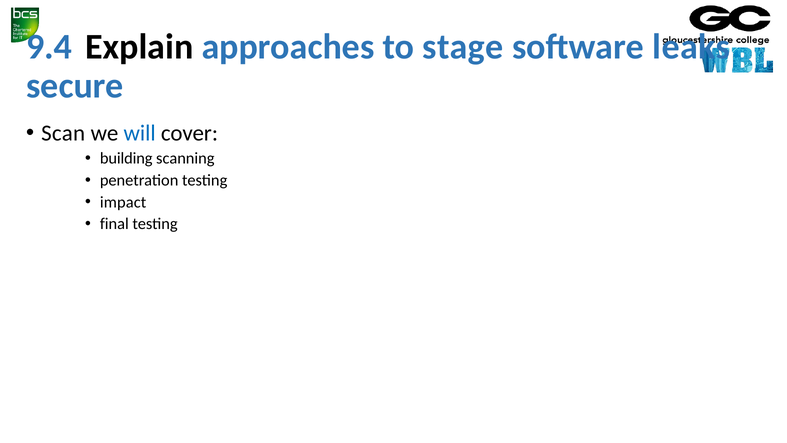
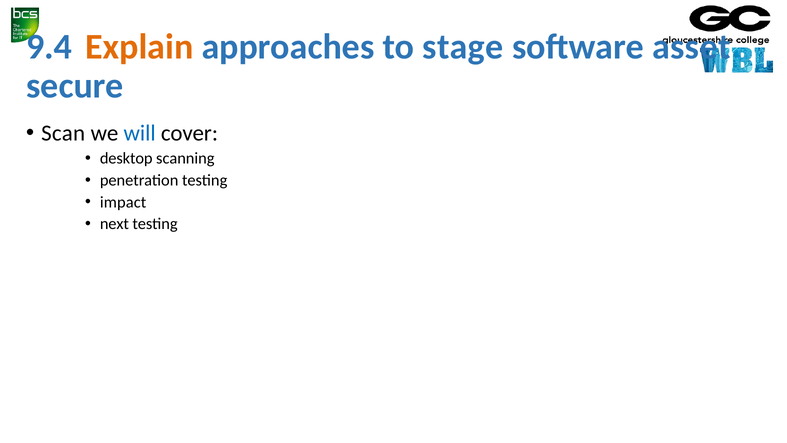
Explain colour: black -> orange
leaks: leaks -> asset
building: building -> desktop
final: final -> next
